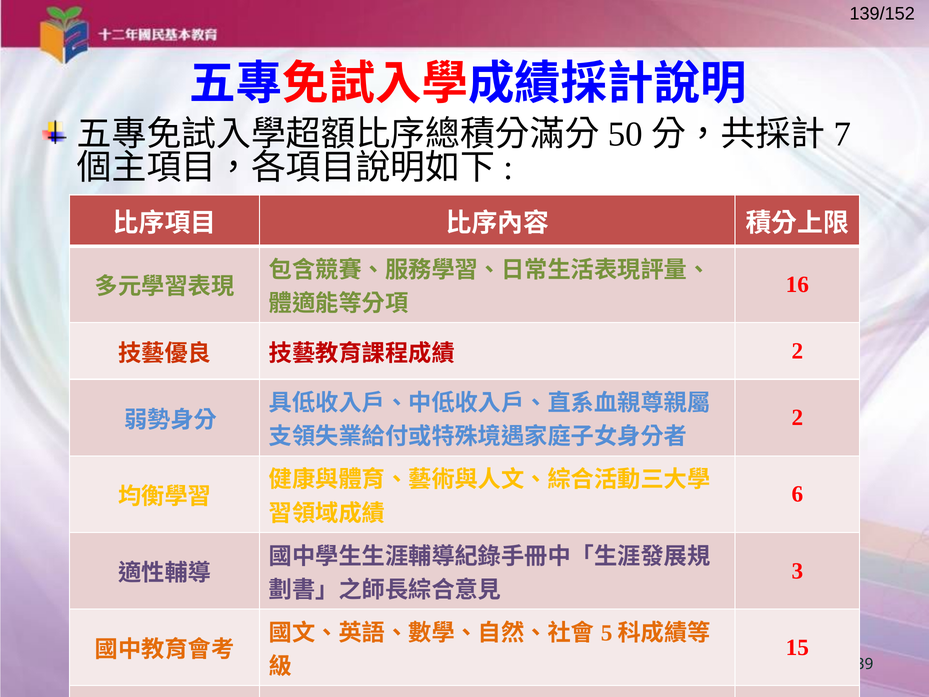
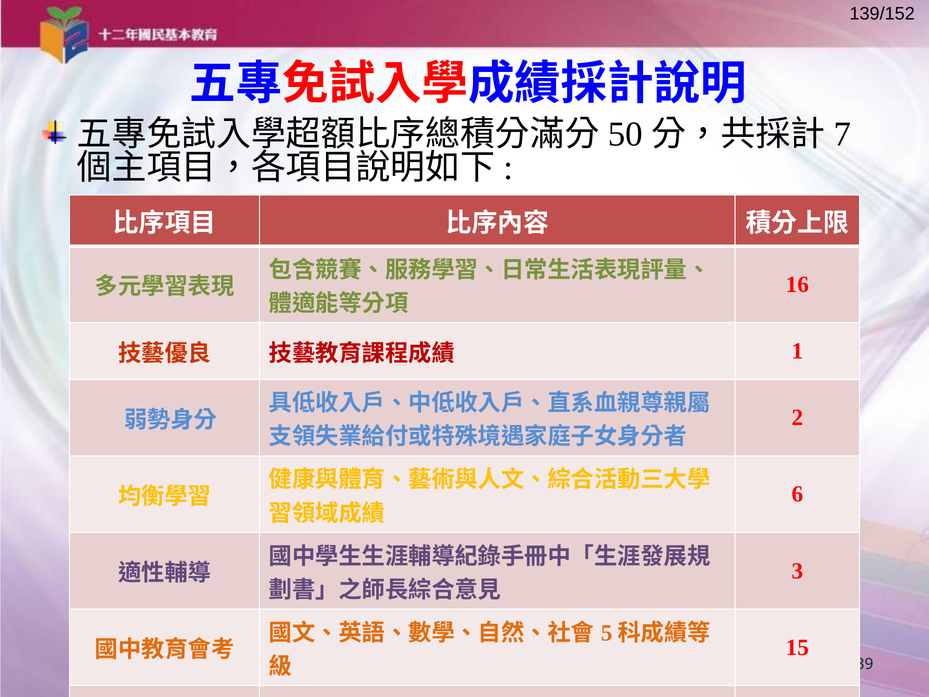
2 at (797, 351): 2 -> 1
